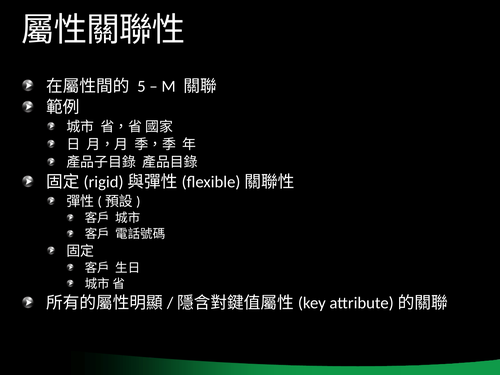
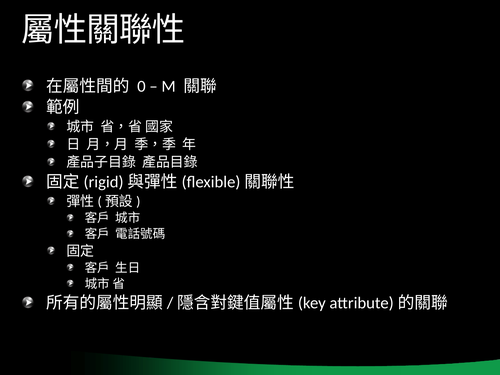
5: 5 -> 0
